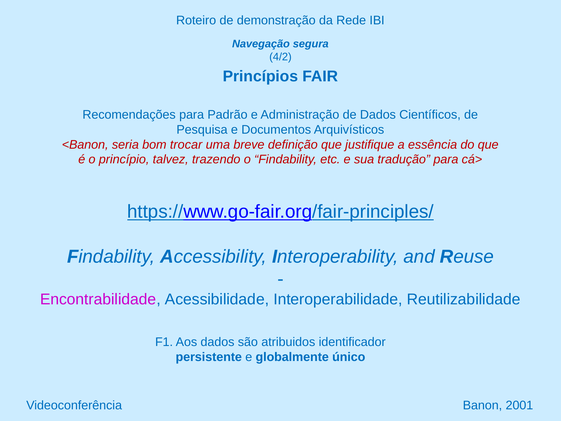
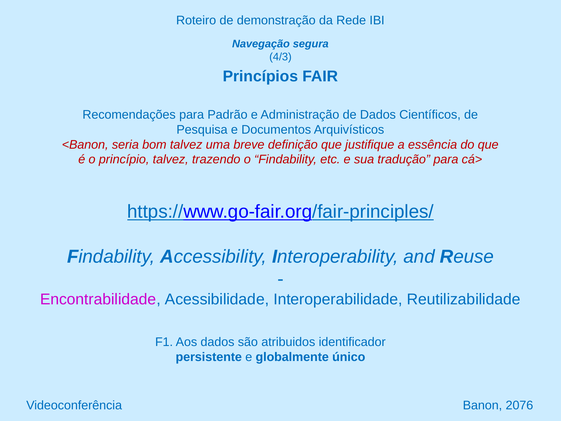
4/2: 4/2 -> 4/3
bom trocar: trocar -> talvez
2001: 2001 -> 2076
